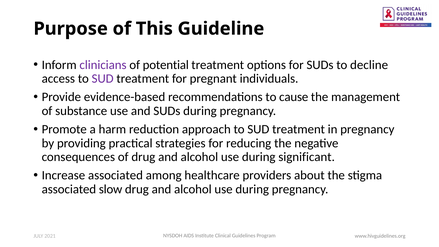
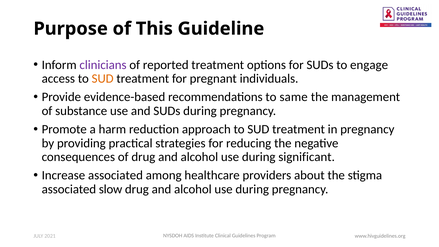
potential: potential -> reported
decline: decline -> engage
SUD at (103, 79) colour: purple -> orange
cause: cause -> same
